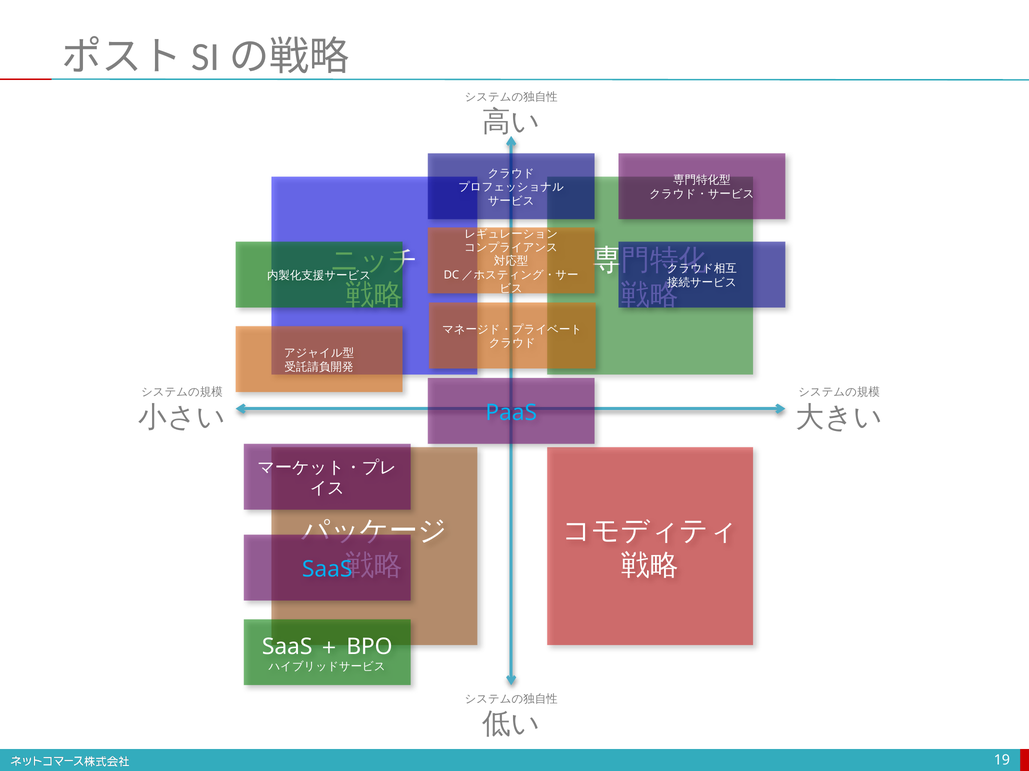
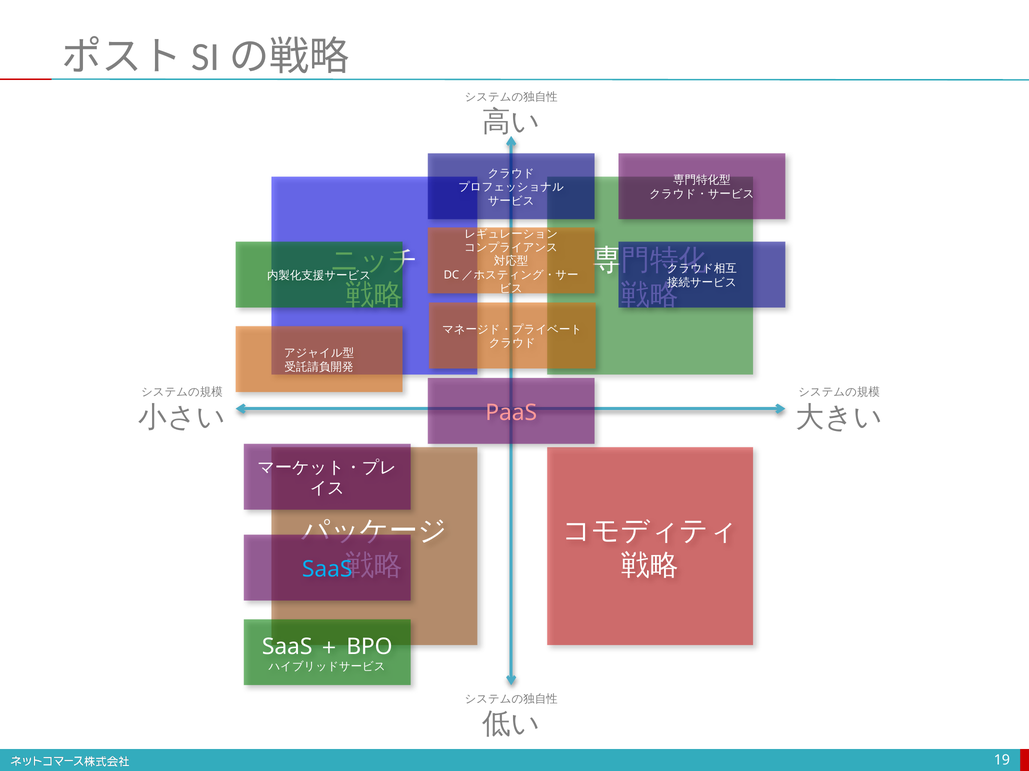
PaaS colour: light blue -> pink
